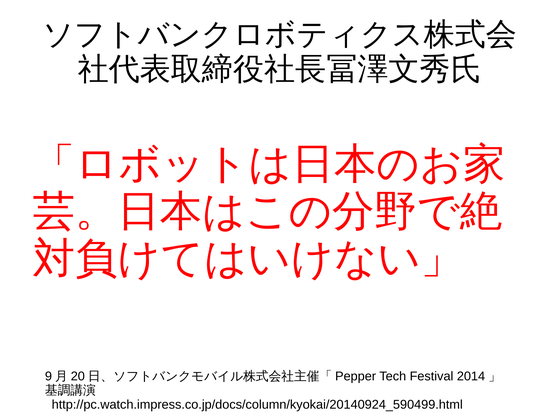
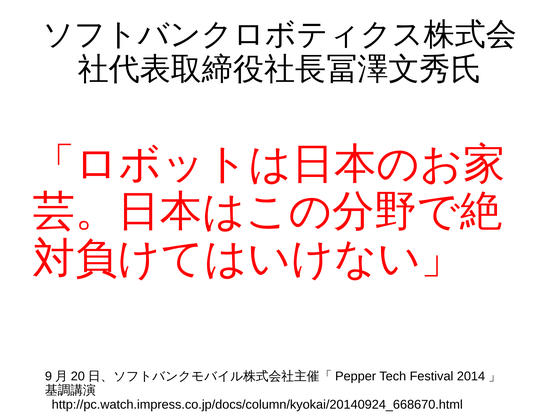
http://pc.watch.impress.co.jp/docs/column/kyokai/20140924_590499.html: http://pc.watch.impress.co.jp/docs/column/kyokai/20140924_590499.html -> http://pc.watch.impress.co.jp/docs/column/kyokai/20140924_668670.html
